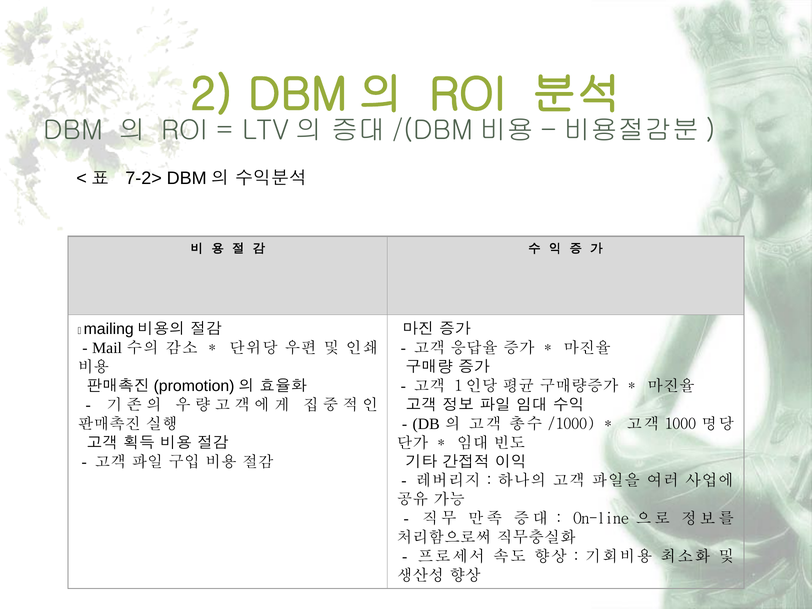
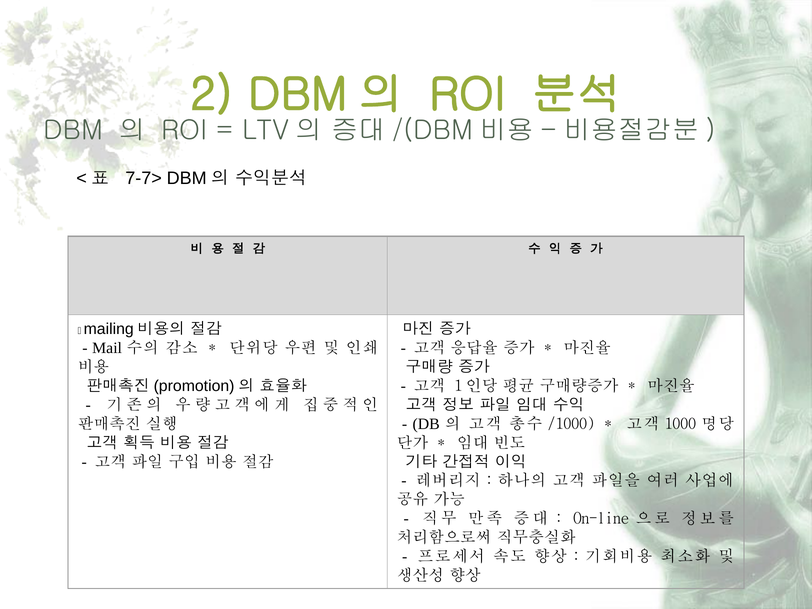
7-2>: 7-2> -> 7-7>
